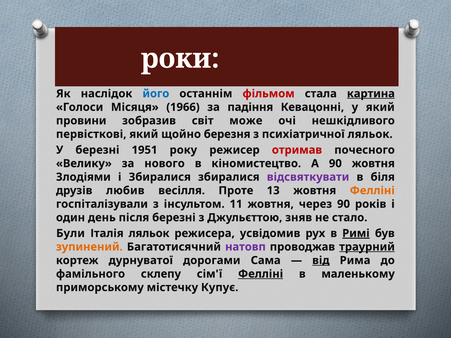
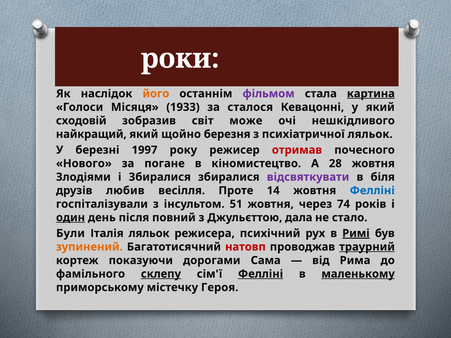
його colour: blue -> orange
фільмом colour: red -> purple
1966: 1966 -> 1933
падіння: падіння -> сталося
провини: провини -> сходовій
первісткові: первісткові -> найкращий
1951: 1951 -> 1997
Велику: Велику -> Нового
нового: нового -> погане
А 90: 90 -> 28
13: 13 -> 14
Фелліні at (372, 191) colour: orange -> blue
11: 11 -> 51
через 90: 90 -> 74
один underline: none -> present
після березні: березні -> повний
зняв: зняв -> дала
усвідомив: усвідомив -> психічний
натовп colour: purple -> red
дурнуватої: дурнуватої -> показуючи
від underline: present -> none
склепу underline: none -> present
маленькому underline: none -> present
Купує: Купує -> Героя
